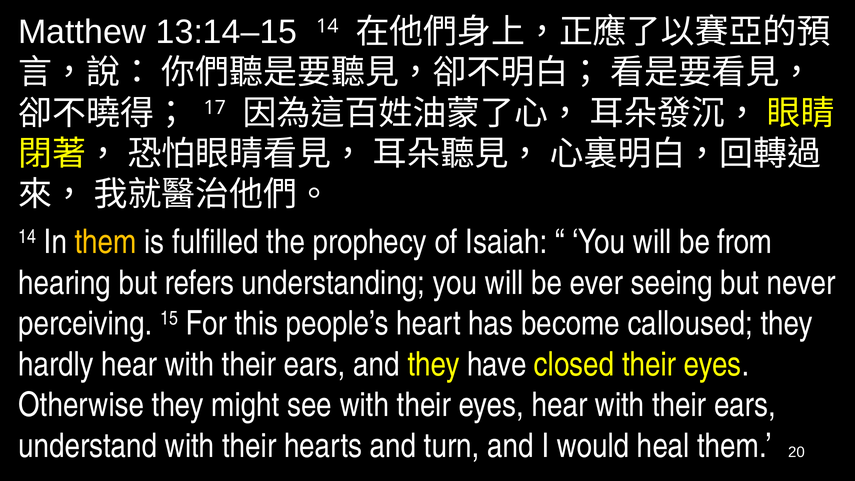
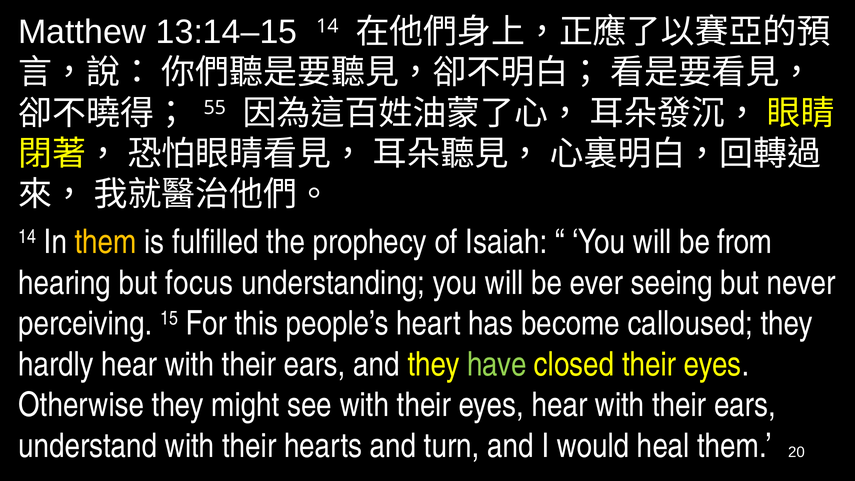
17: 17 -> 55
refers: refers -> focus
have colour: white -> light green
